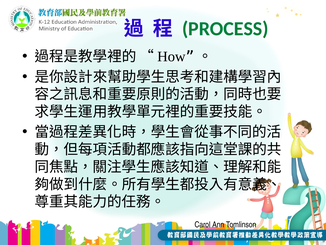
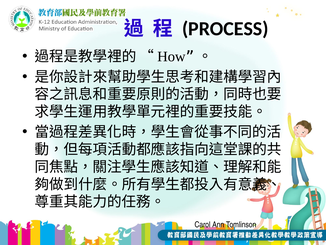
PROCESS colour: green -> black
